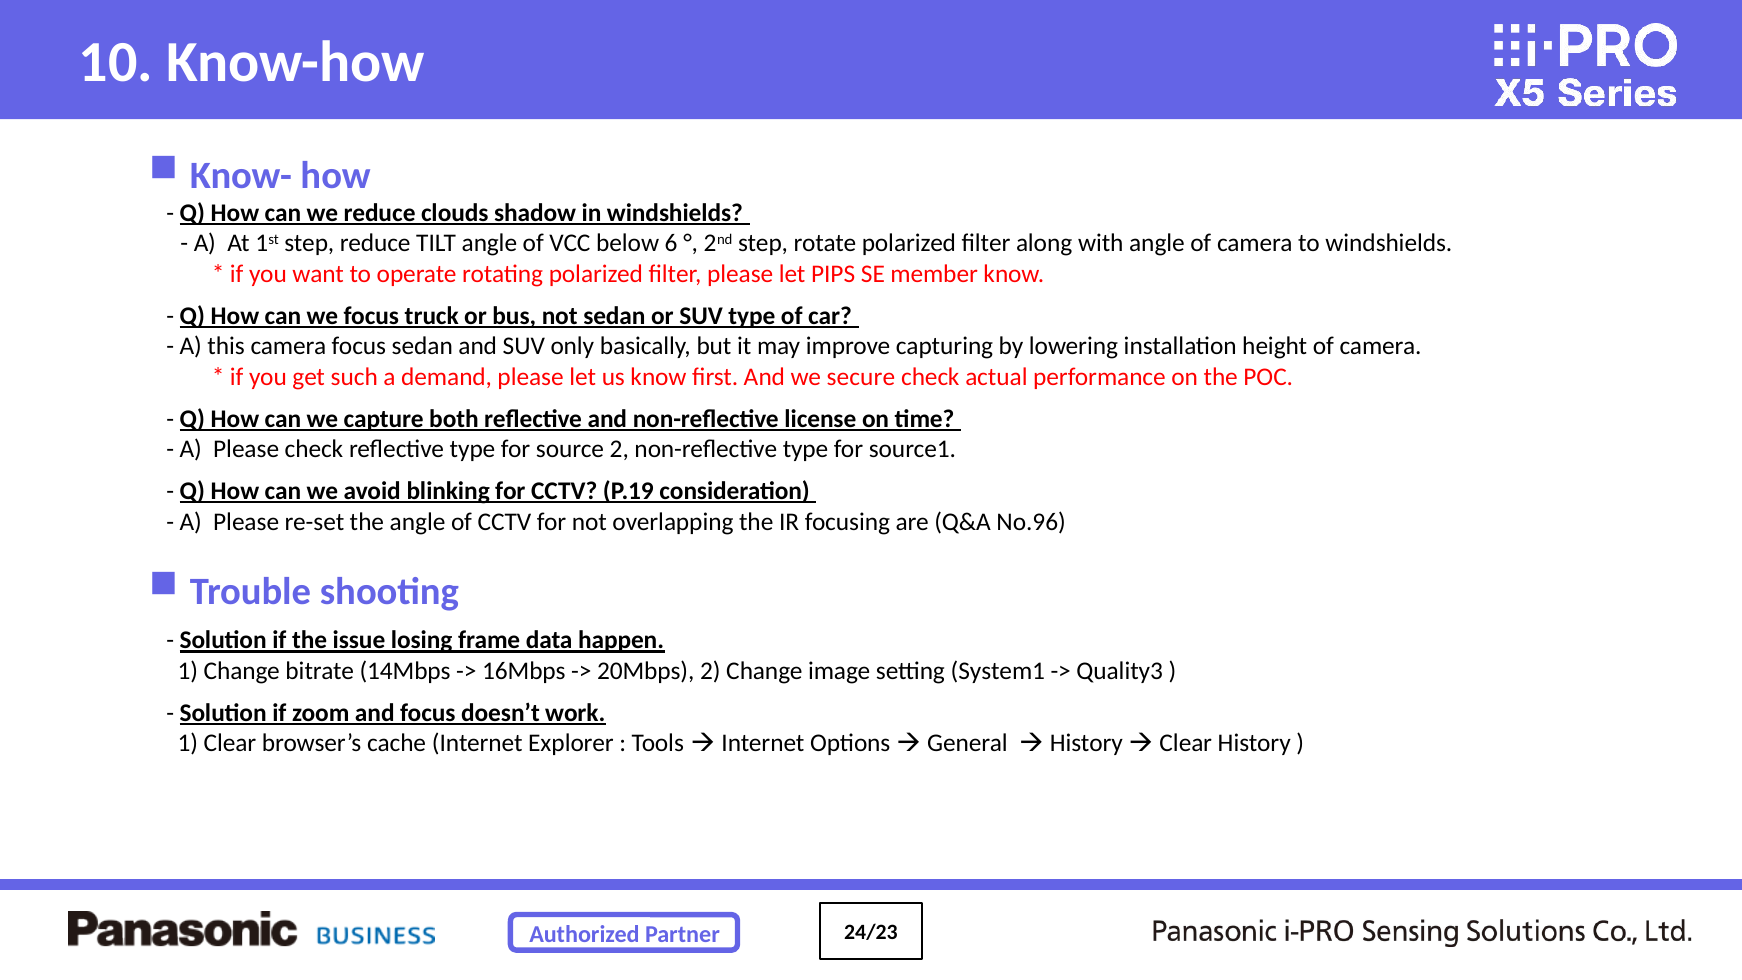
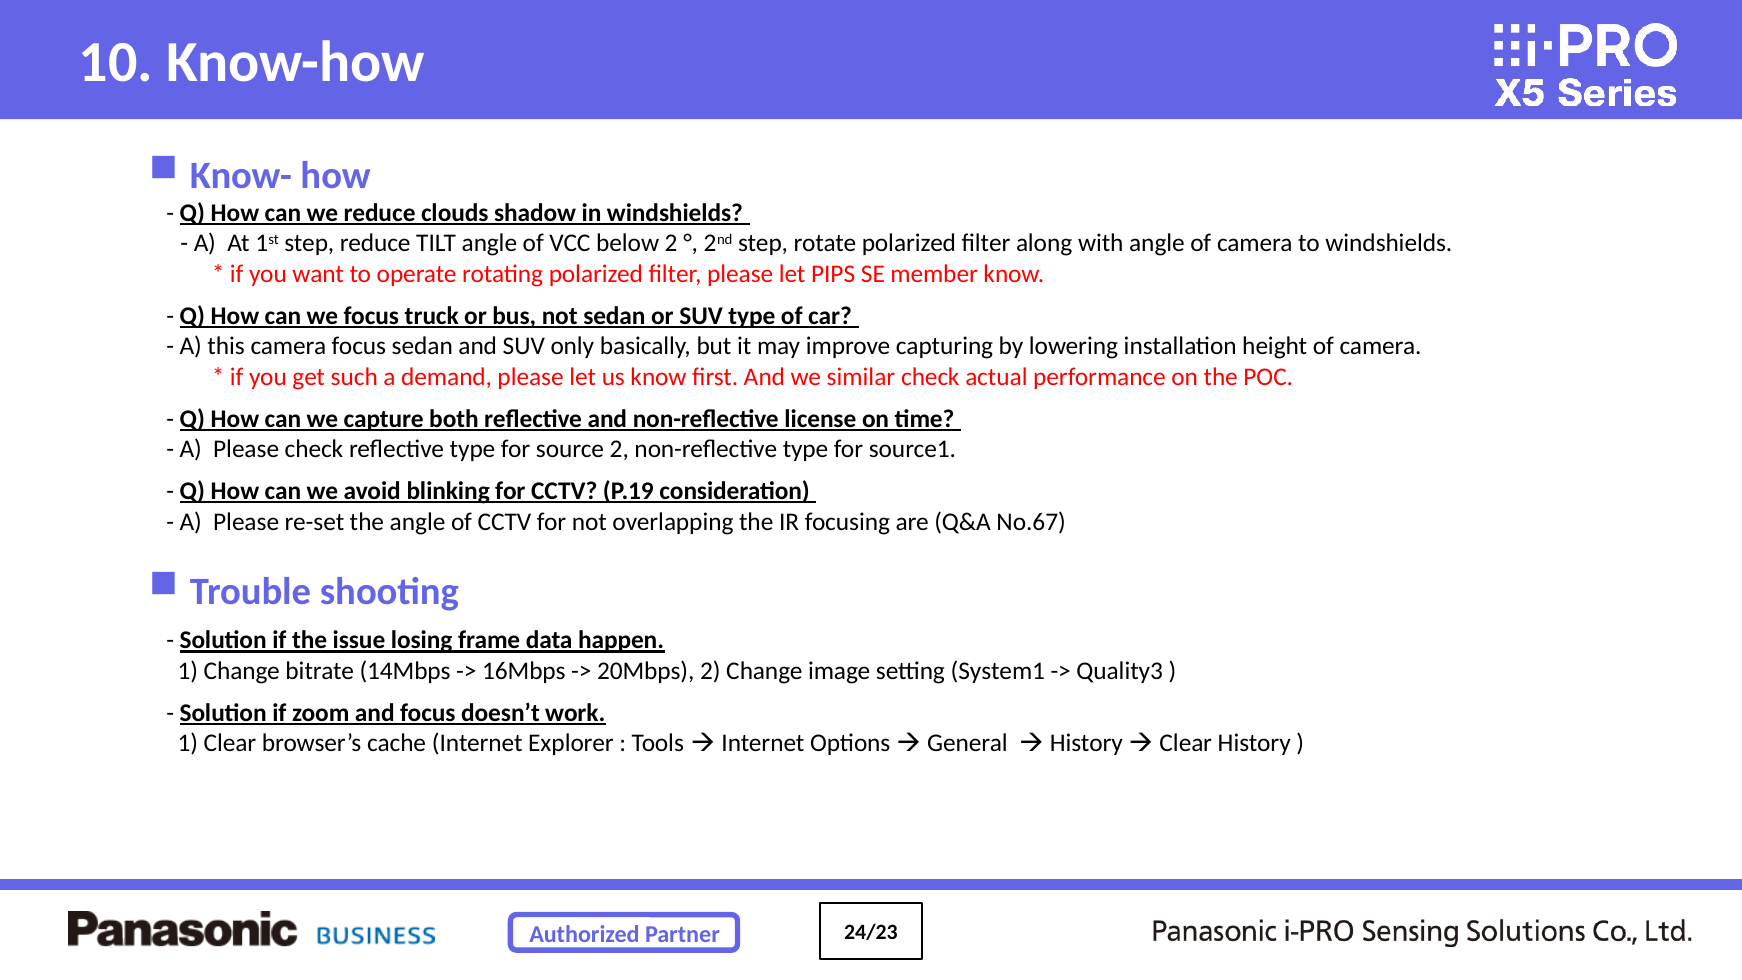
below 6: 6 -> 2
secure: secure -> similar
No.96: No.96 -> No.67
